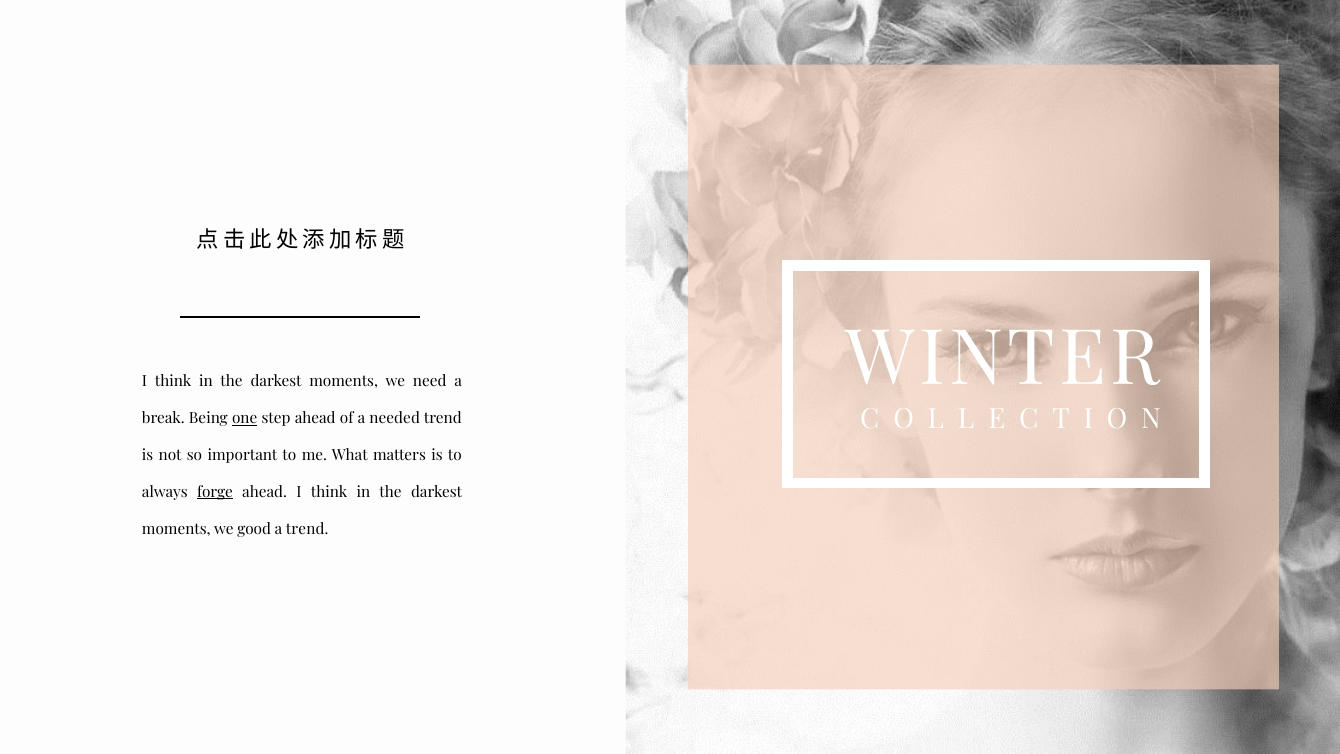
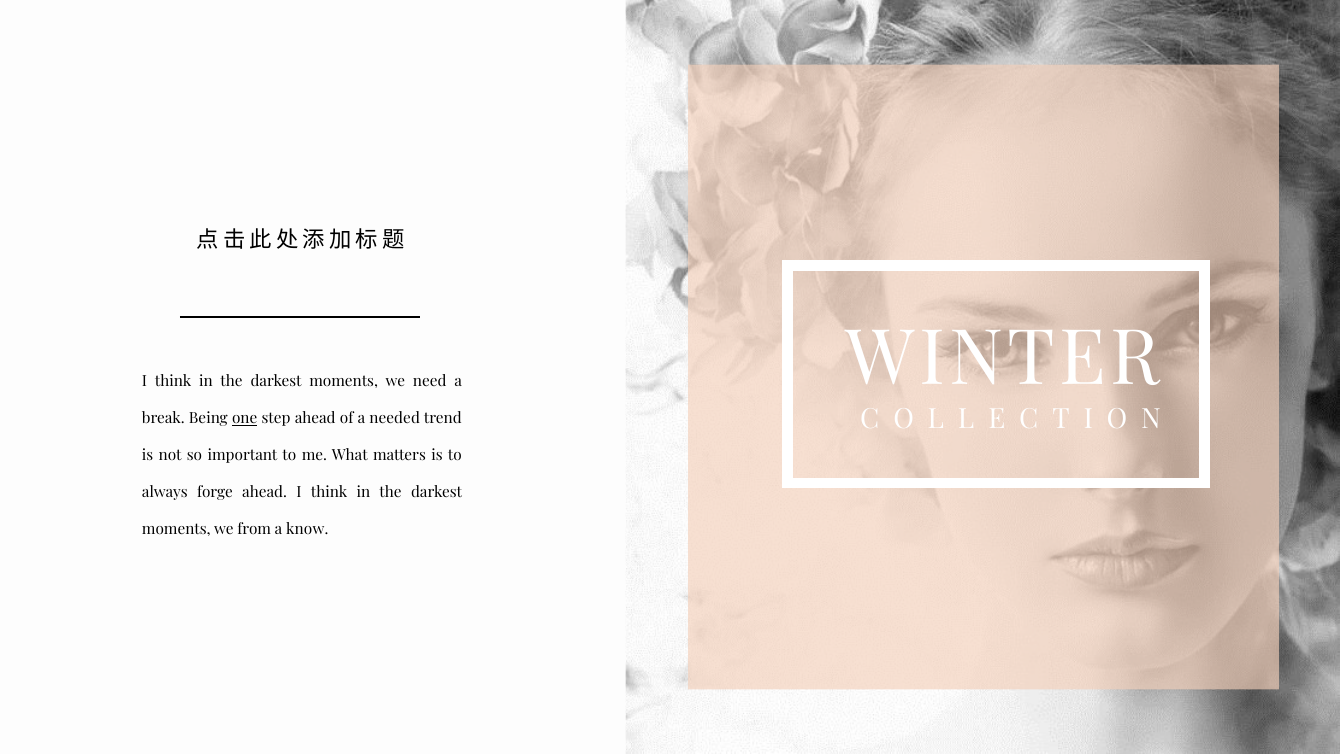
forge underline: present -> none
good: good -> from
a trend: trend -> know
